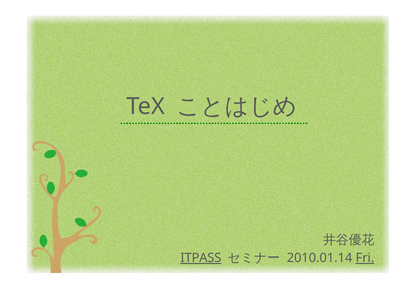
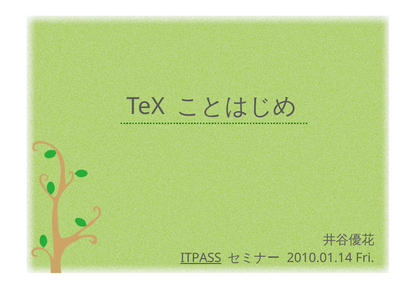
Fri underline: present -> none
